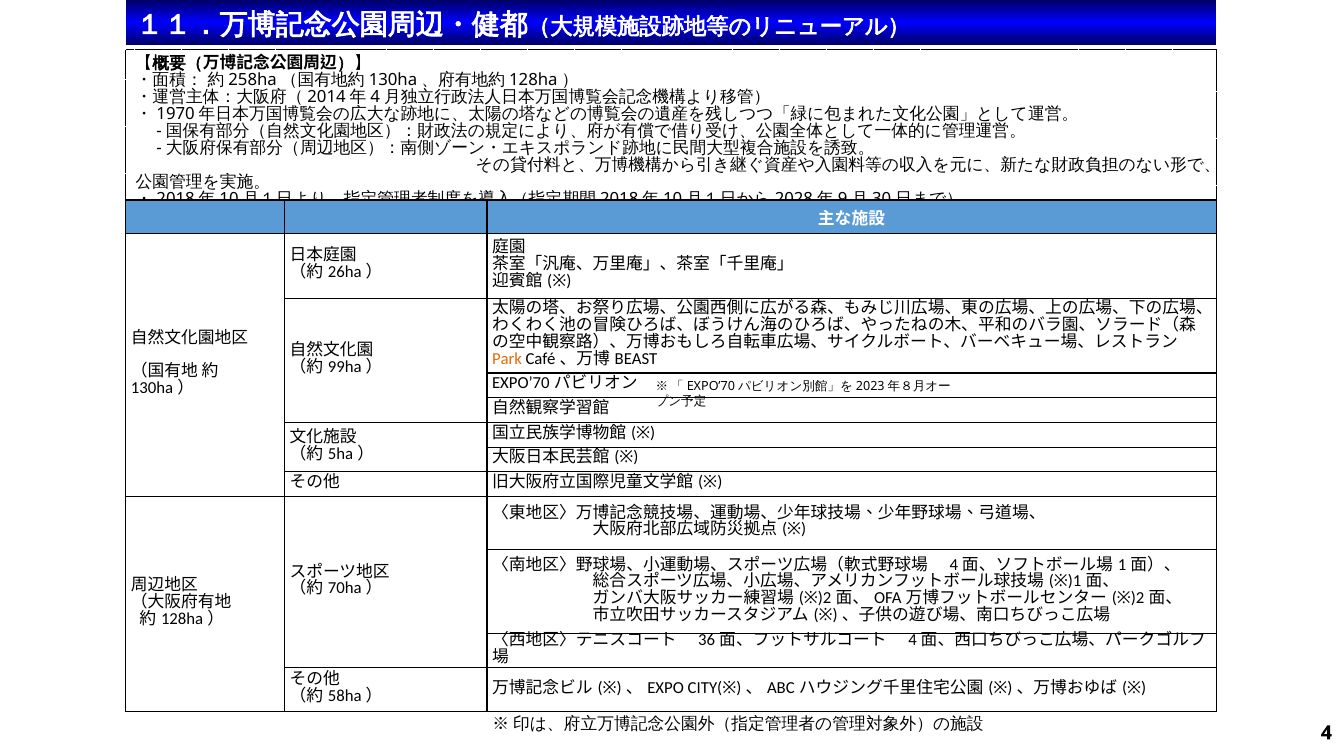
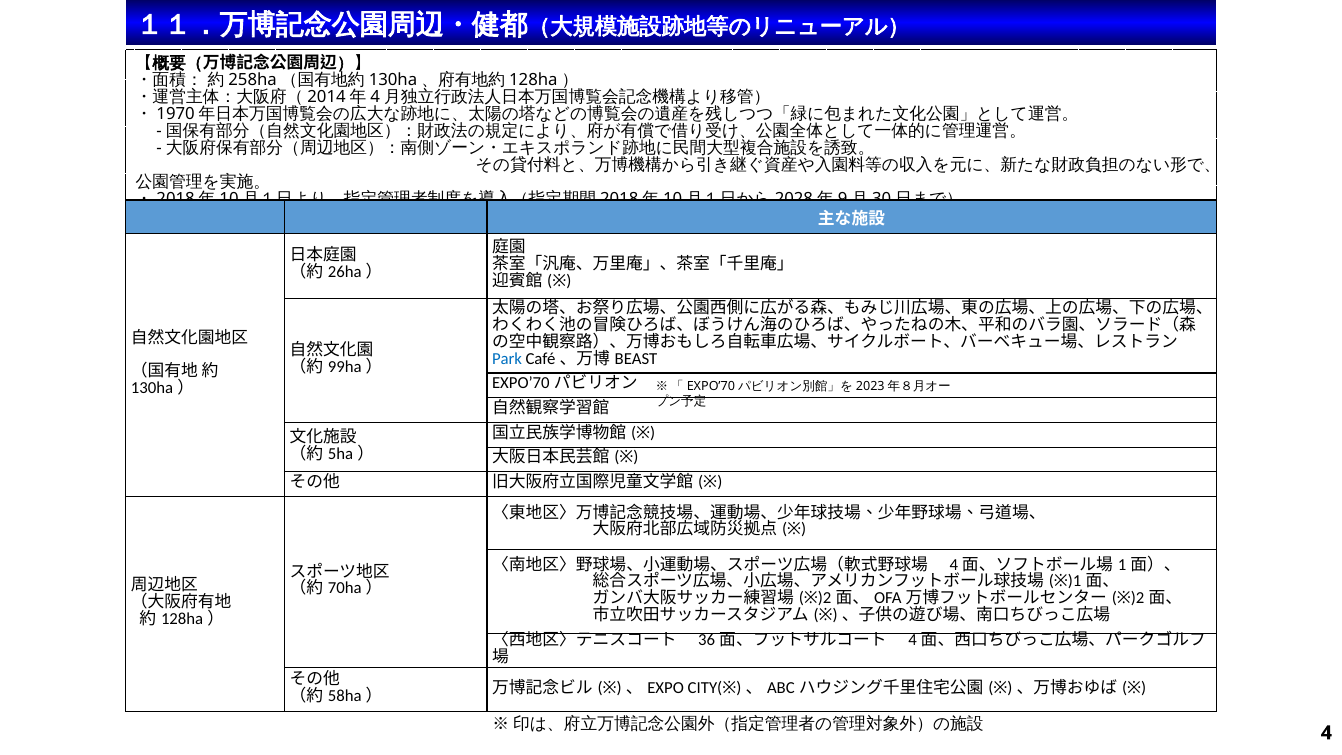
Park colour: orange -> blue
